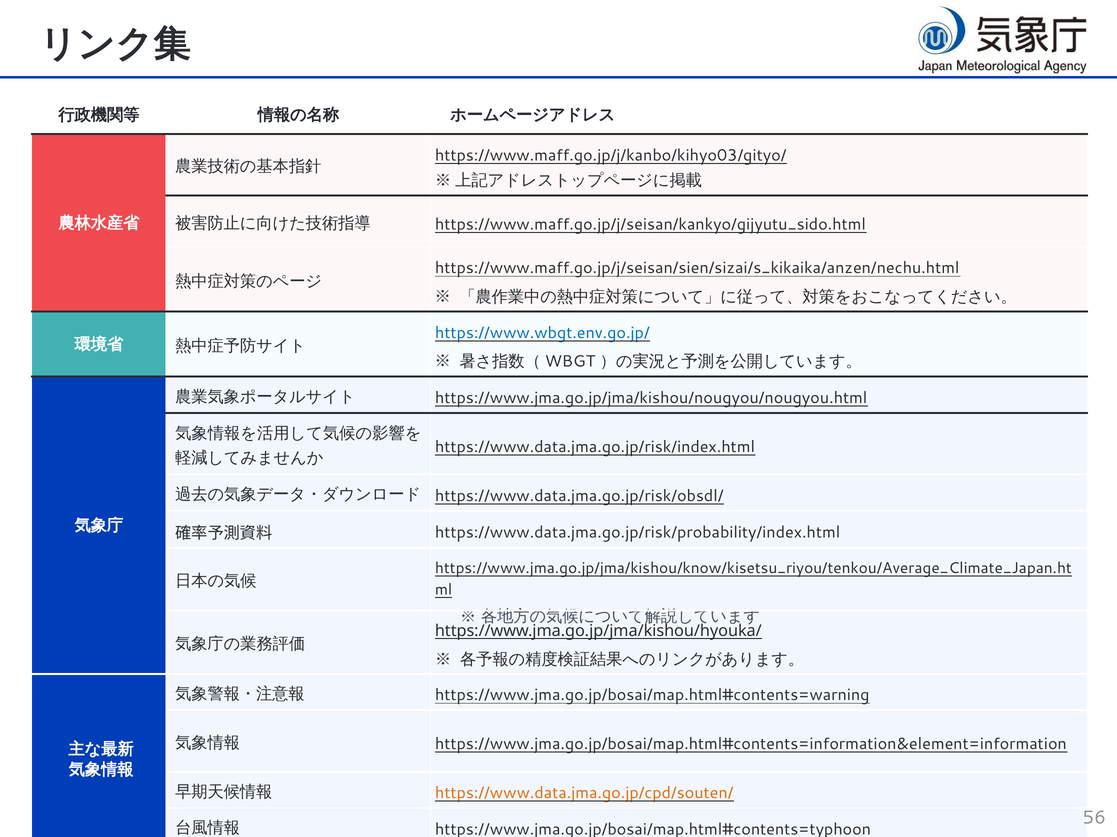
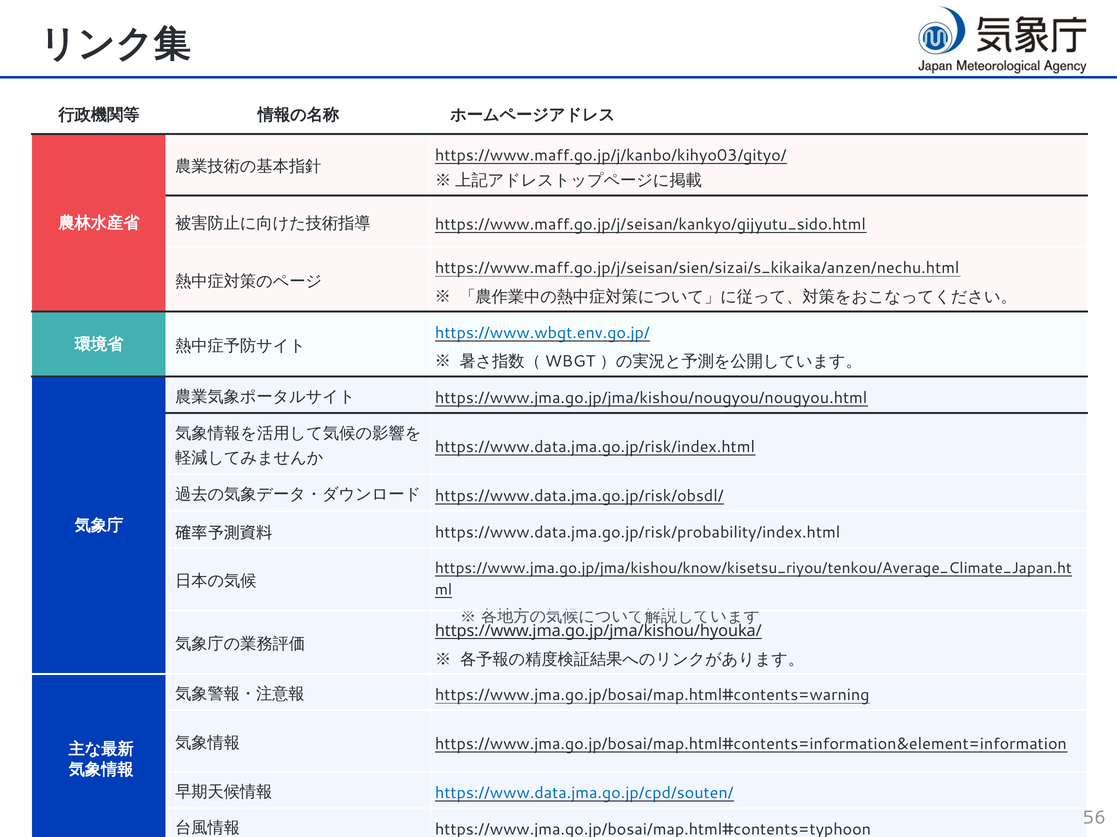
https://www.data.jma.go.jp/cpd/souten/ colour: orange -> blue
